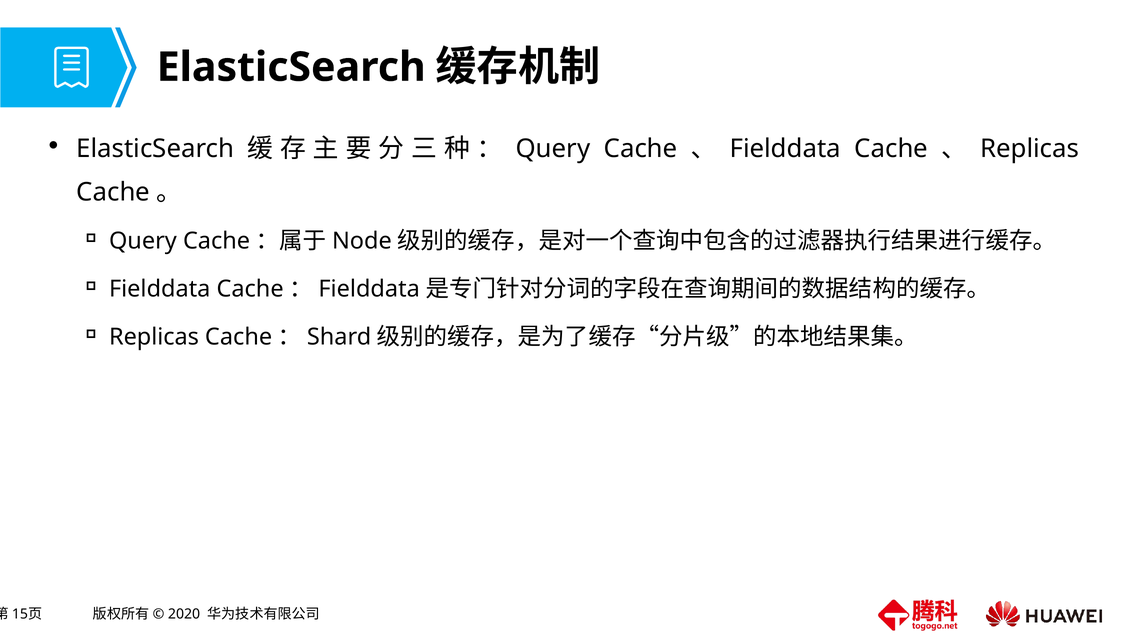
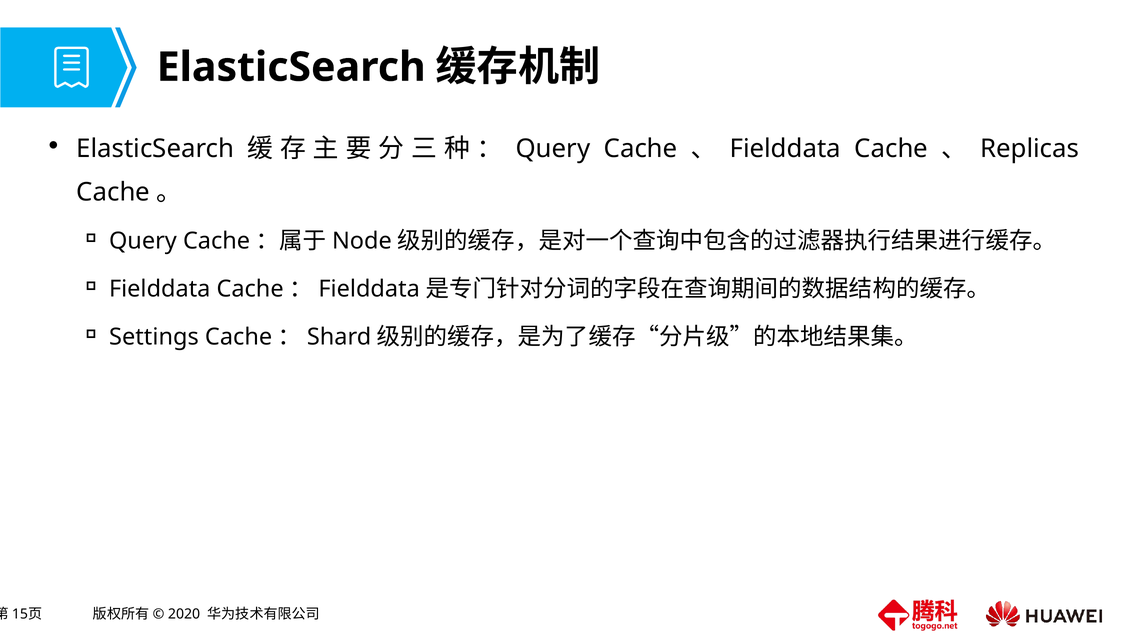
Replicas at (154, 337): Replicas -> Settings
